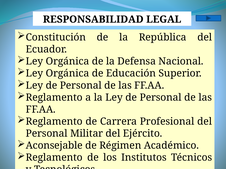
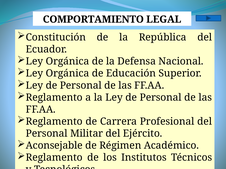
RESPONSABILIDAD: RESPONSABILIDAD -> COMPORTAMIENTO
